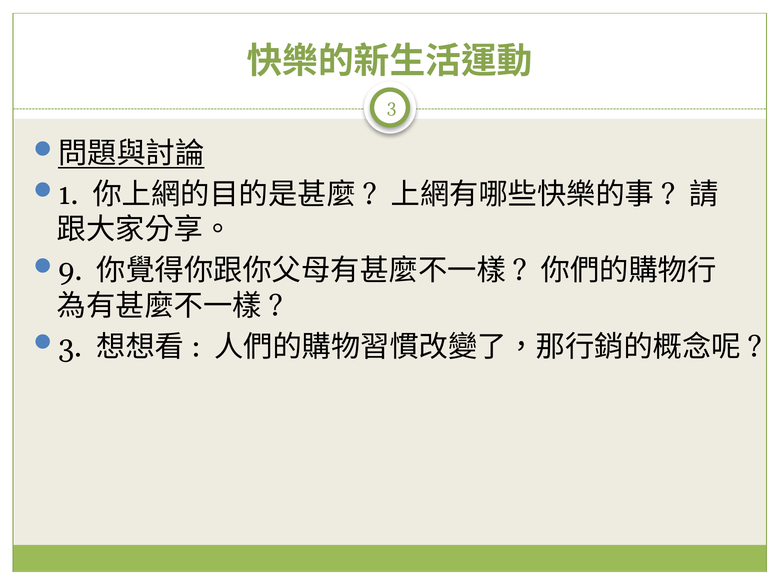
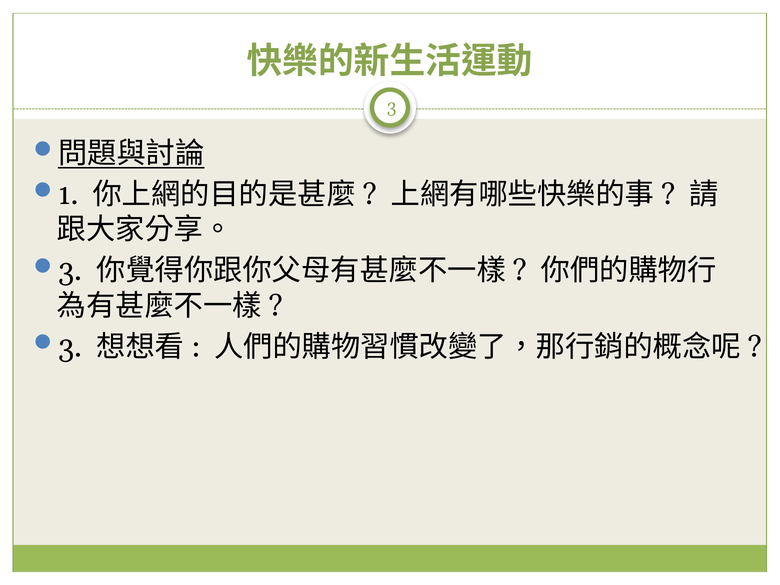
9 at (70, 271): 9 -> 3
